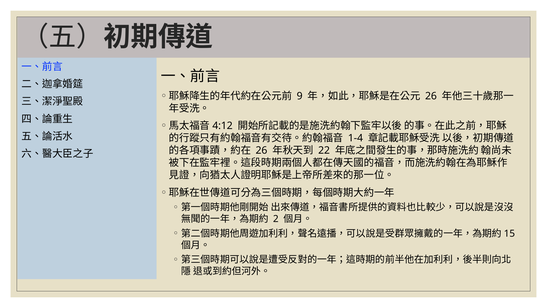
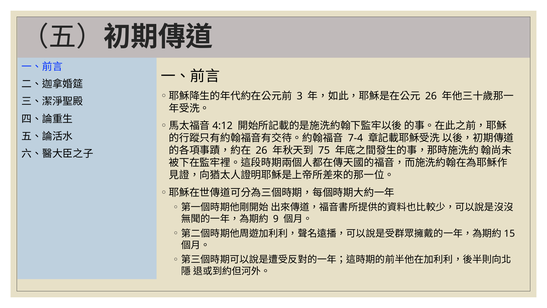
9: 9 -> 3
1-4: 1-4 -> 7-4
22: 22 -> 75
2: 2 -> 9
